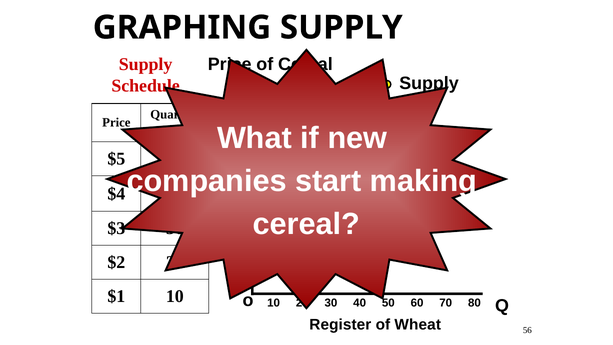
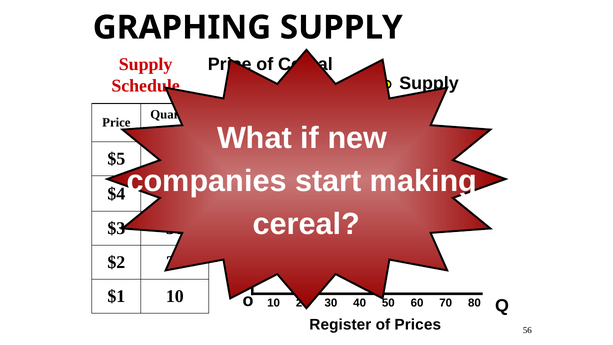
Wheat: Wheat -> Prices
